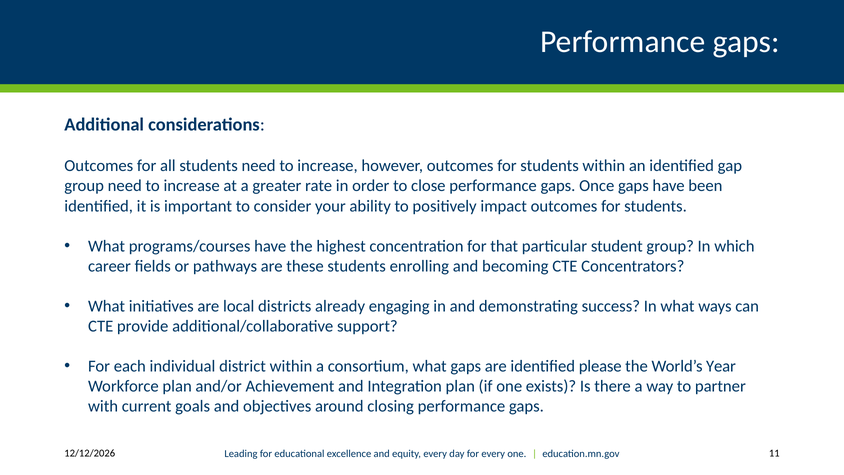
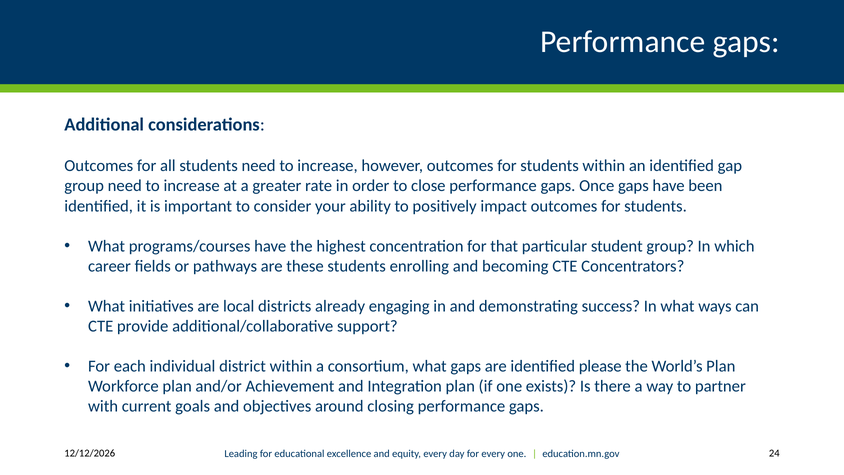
World’s Year: Year -> Plan
11: 11 -> 24
